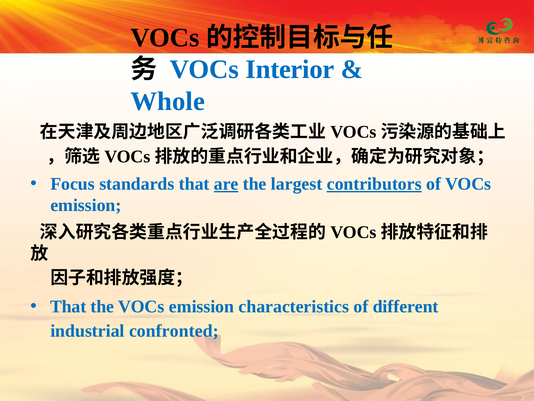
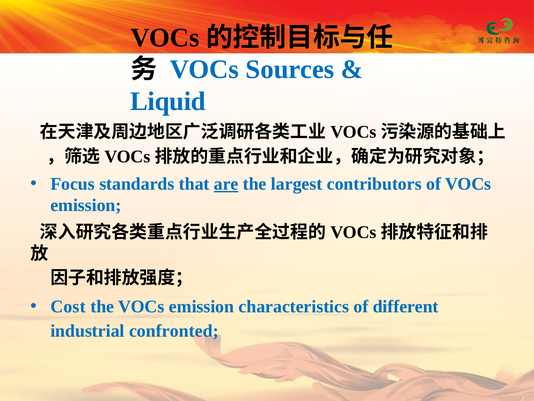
Interior: Interior -> Sources
Whole: Whole -> Liquid
contributors underline: present -> none
That at (68, 306): That -> Cost
